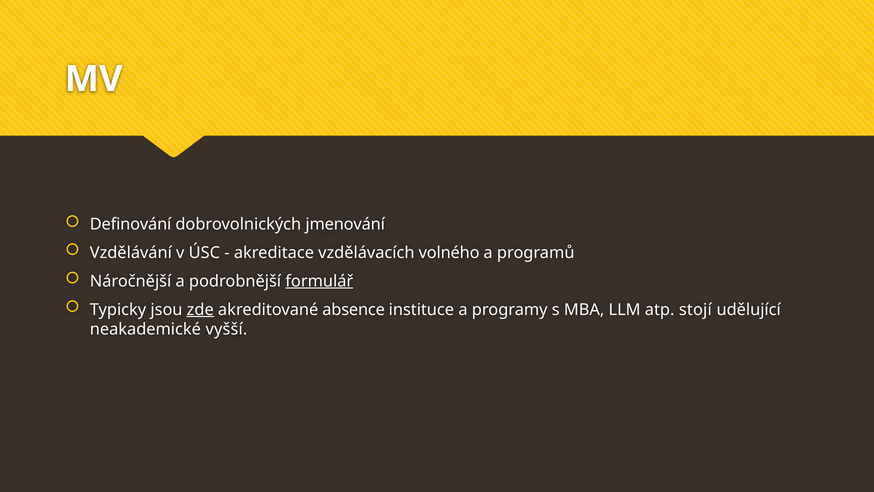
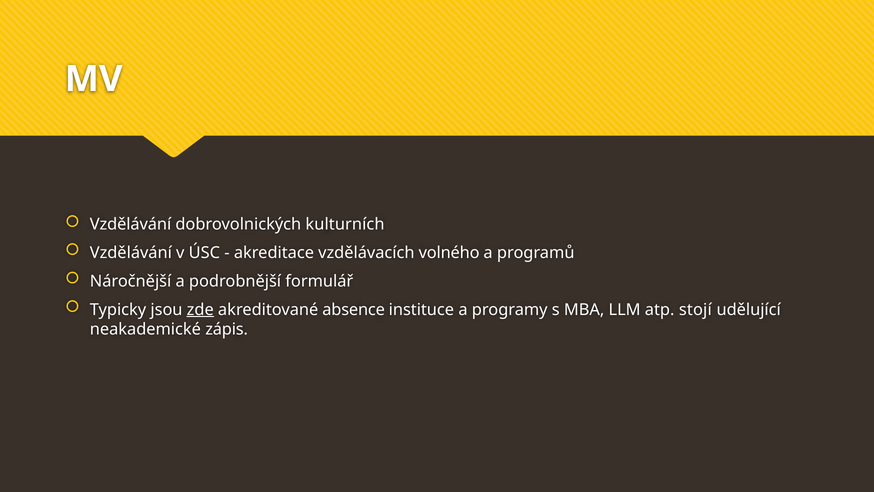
Definování at (131, 224): Definování -> Vzdělávání
jmenování: jmenování -> kulturních
formulář underline: present -> none
vyšší: vyšší -> zápis
